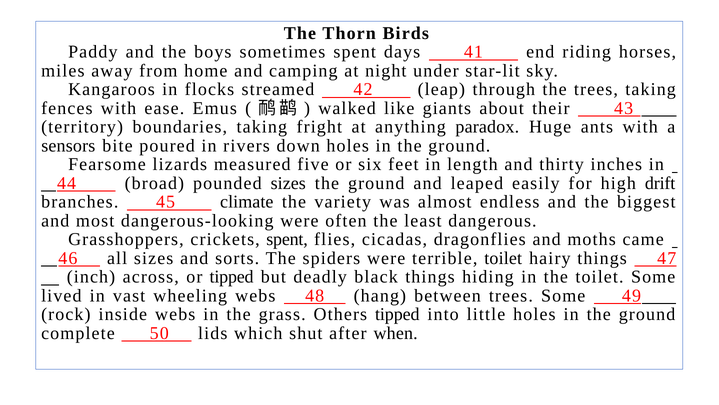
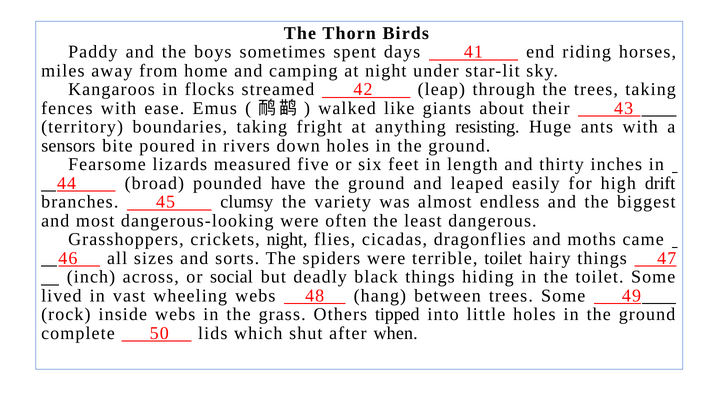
paradox: paradox -> resisting
pounded sizes: sizes -> have
climate: climate -> clumsy
crickets spent: spent -> night
or tipped: tipped -> social
